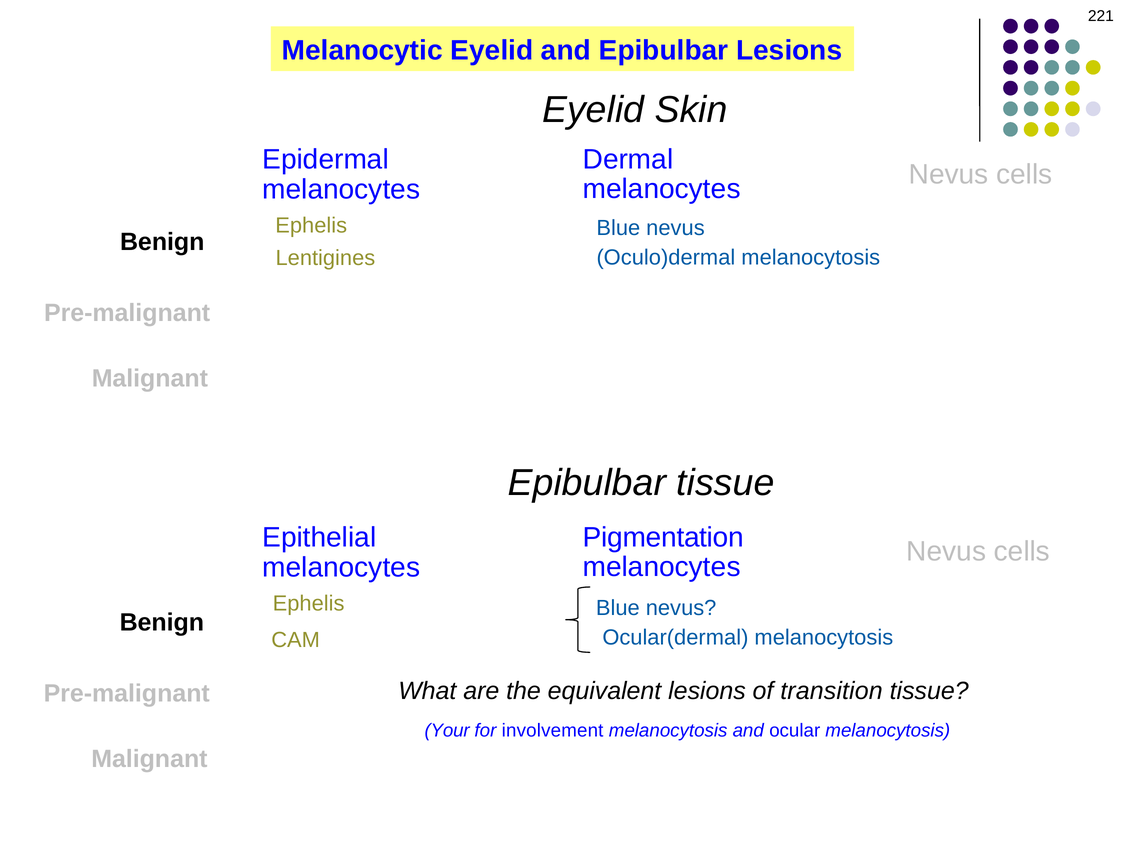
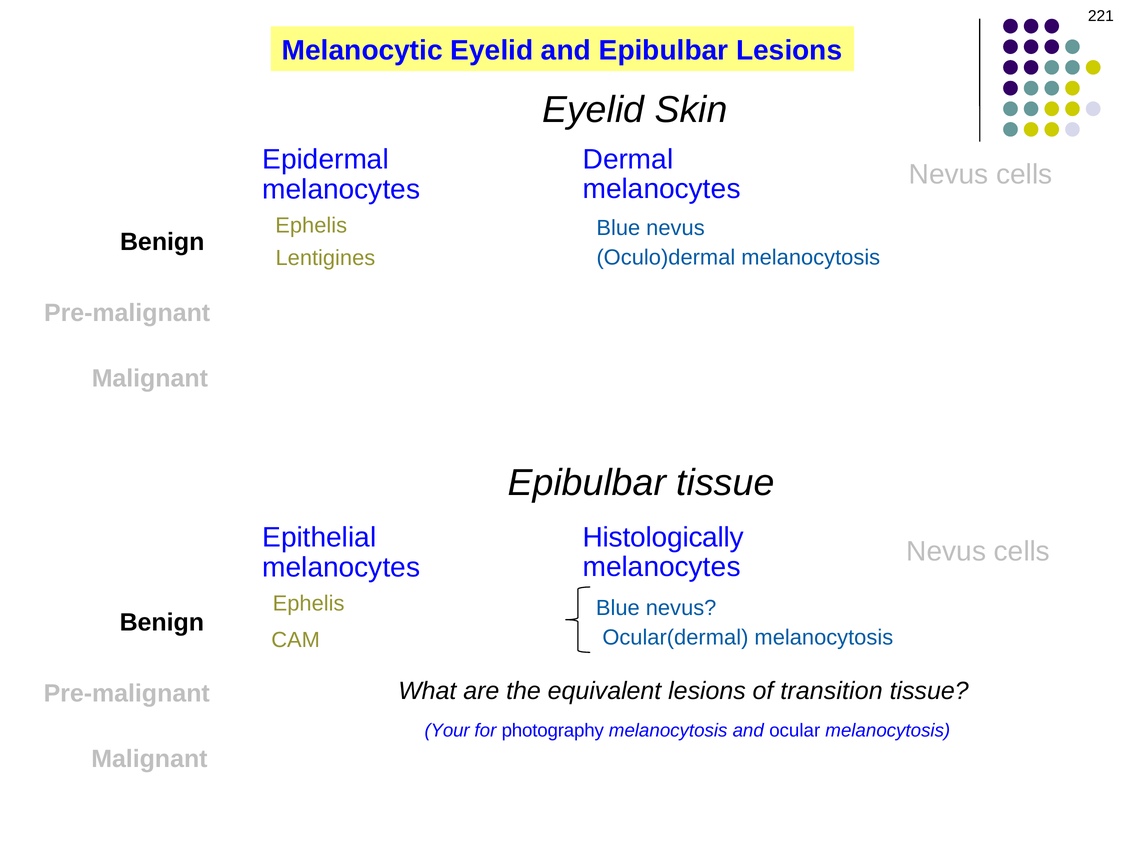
Pigmentation: Pigmentation -> Histologically
involvement: involvement -> photography
